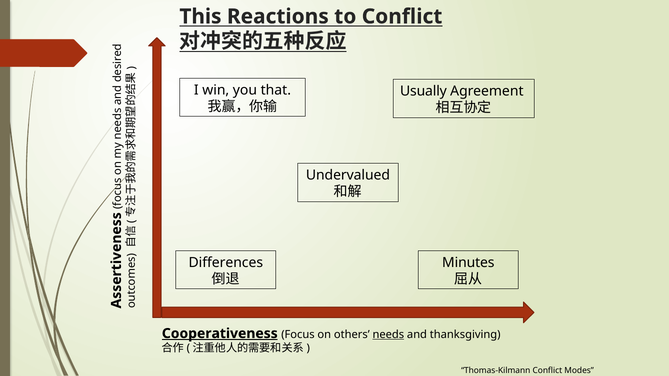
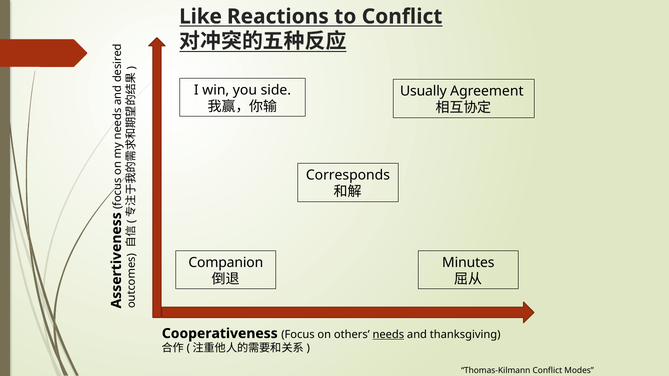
This: This -> Like
that: that -> side
Undervalued: Undervalued -> Corresponds
Differences: Differences -> Companion
Cooperativeness underline: present -> none
